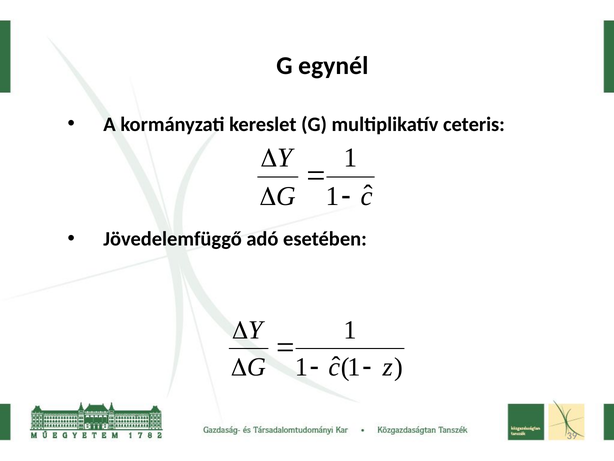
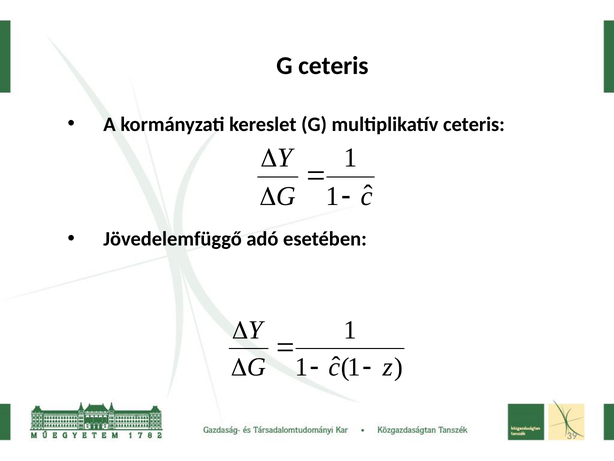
G egynél: egynél -> ceteris
